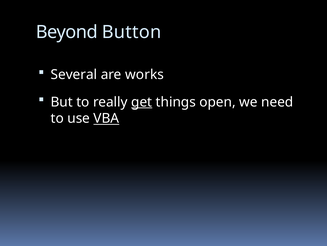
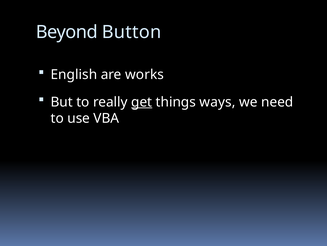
Several: Several -> English
open: open -> ways
VBA underline: present -> none
